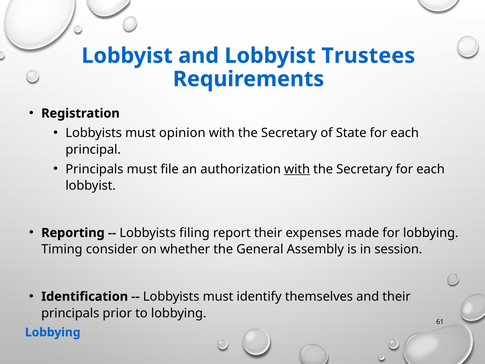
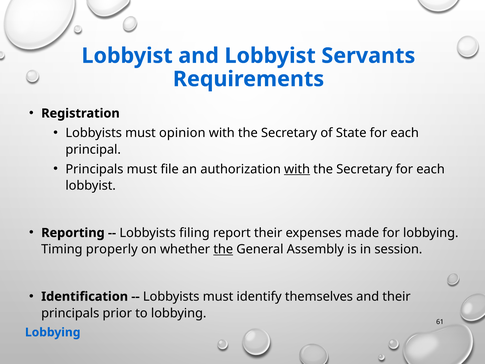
Trustees: Trustees -> Servants
consider: consider -> properly
the at (223, 249) underline: none -> present
